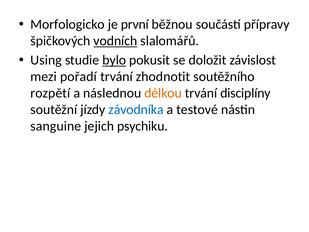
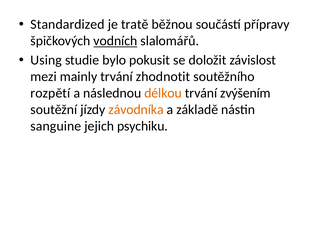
Morfologicko: Morfologicko -> Standardized
první: první -> tratě
bylo underline: present -> none
pořadí: pořadí -> mainly
disciplíny: disciplíny -> zvýšením
závodníka colour: blue -> orange
testové: testové -> základě
